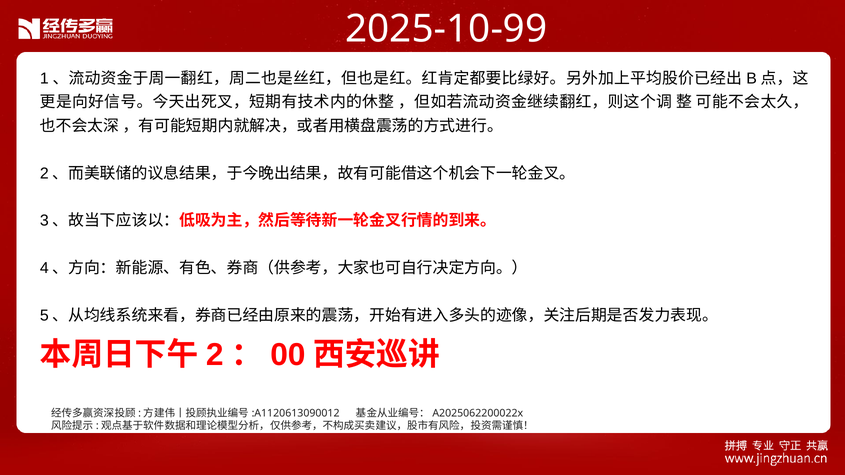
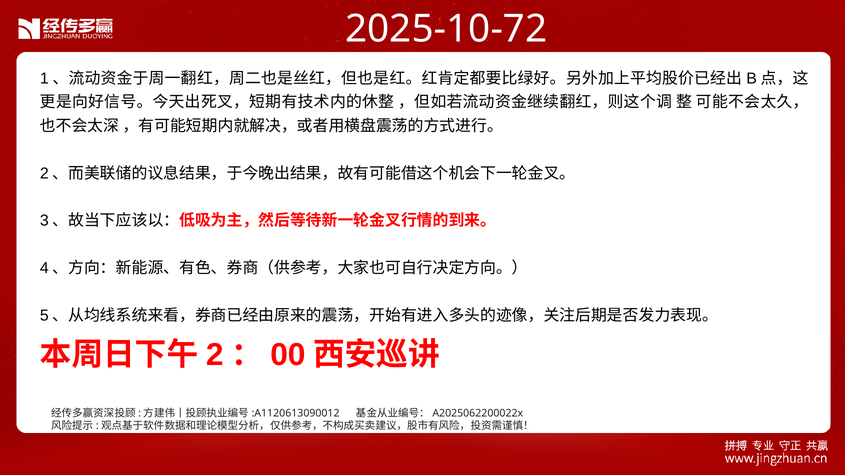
2025-10-99: 2025-10-99 -> 2025-10-72
